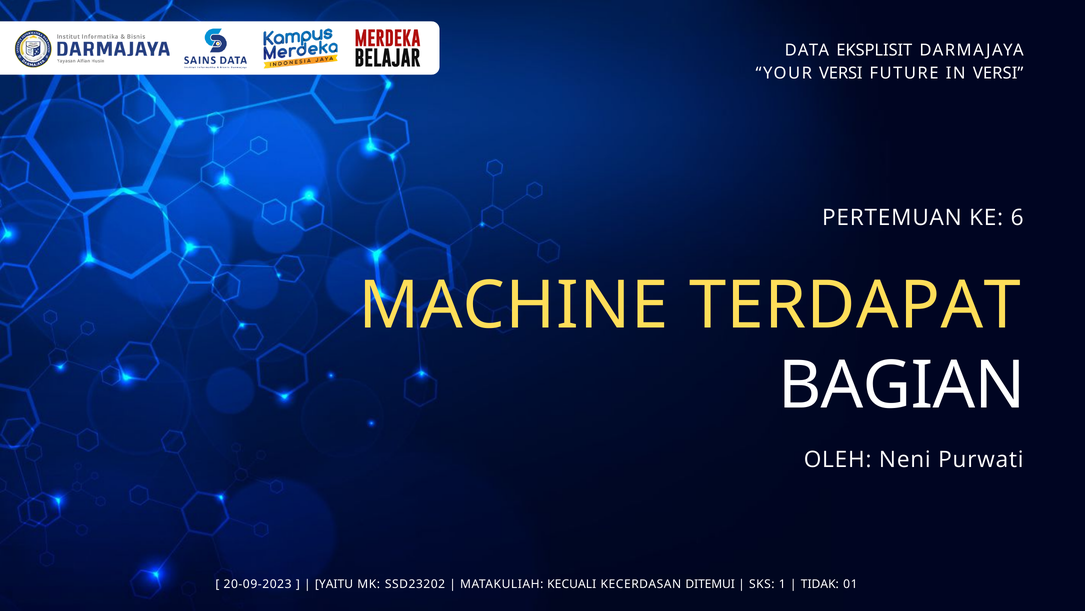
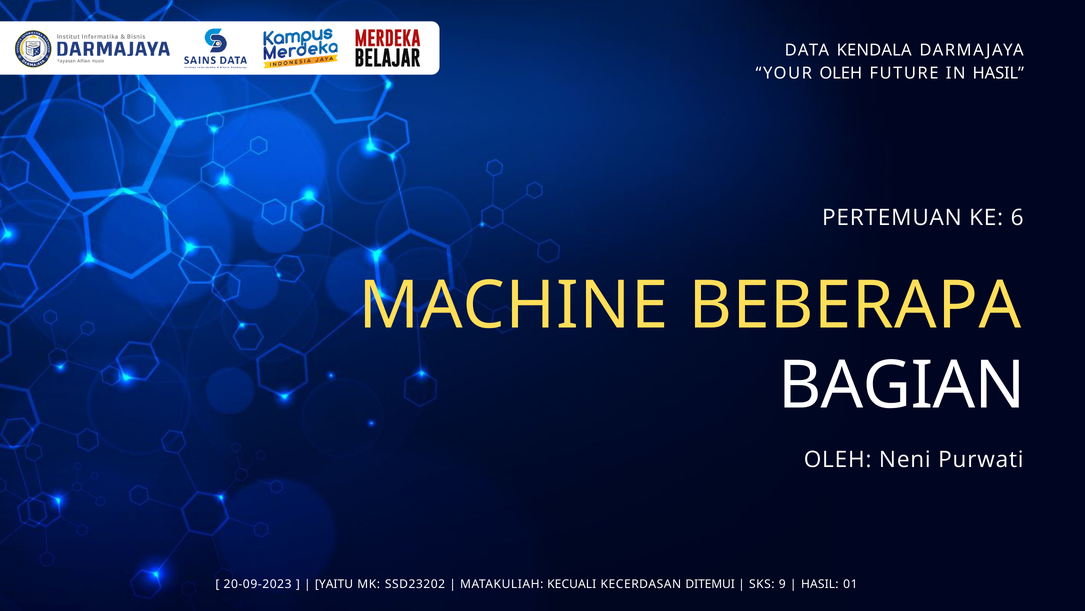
EKSPLISIT: EKSPLISIT -> KENDALA
YOUR VERSI: VERSI -> OLEH
IN VERSI: VERSI -> HASIL
TERDAPAT: TERDAPAT -> BEBERAPA
1: 1 -> 9
TIDAK at (820, 584): TIDAK -> HASIL
